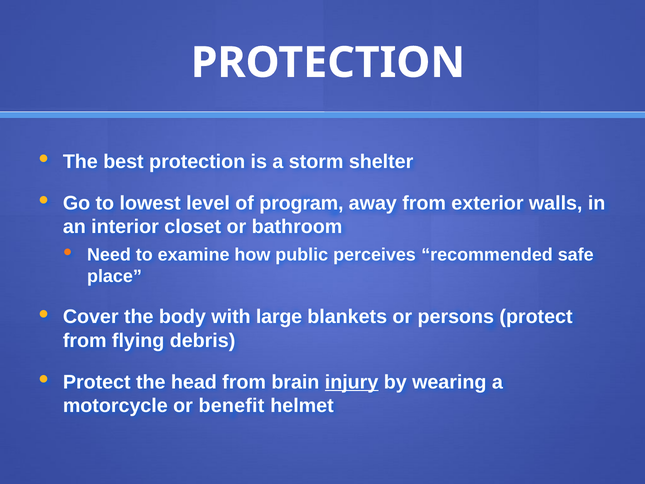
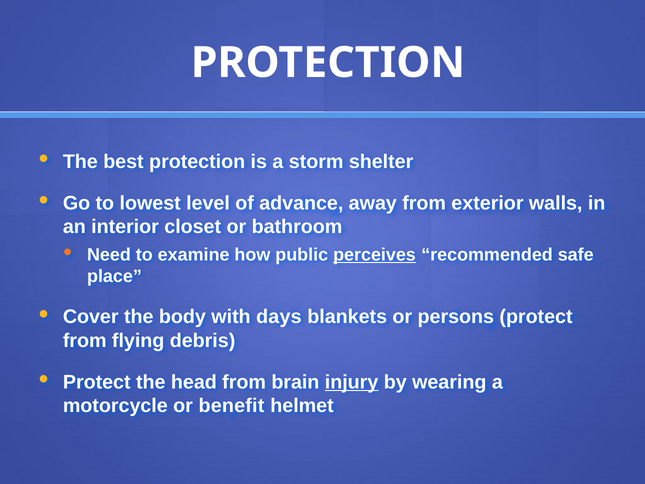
program: program -> advance
perceives underline: none -> present
large: large -> days
